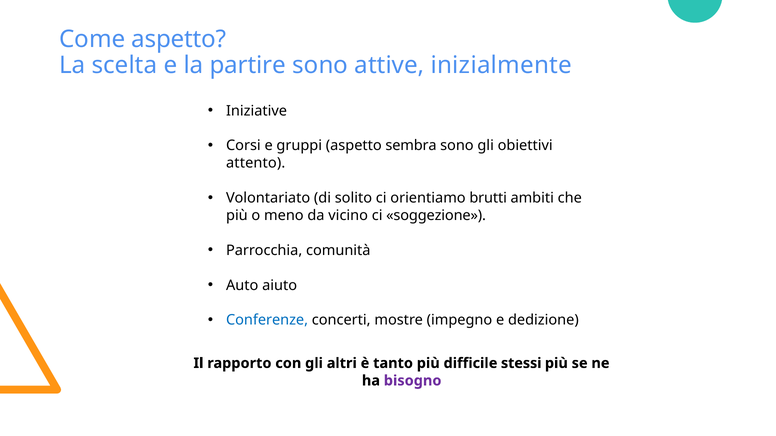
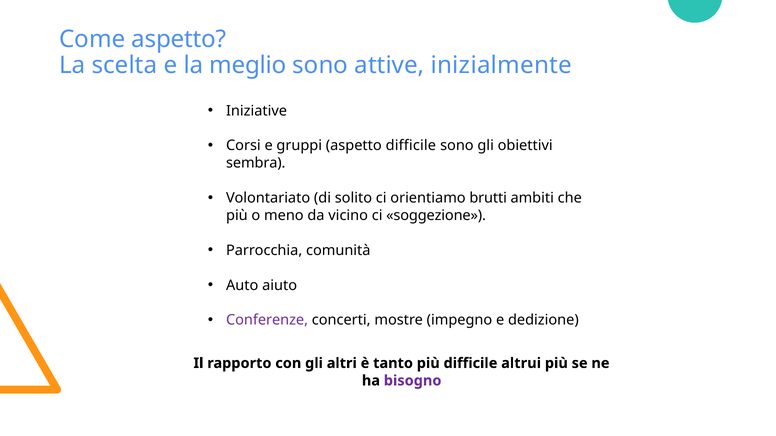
partire: partire -> meglio
aspetto sembra: sembra -> difficile
attento: attento -> sembra
Conferenze colour: blue -> purple
stessi: stessi -> altrui
